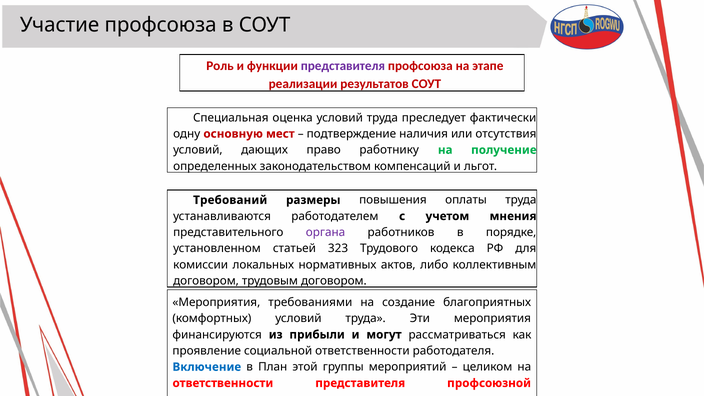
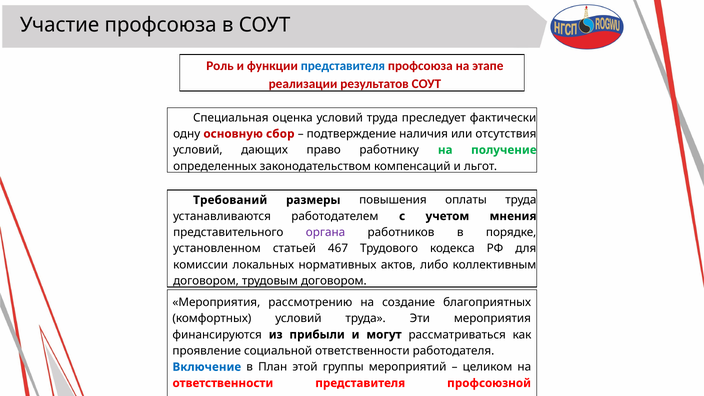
представителя at (343, 66) colour: purple -> blue
мест: мест -> сбор
323: 323 -> 467
требованиями: требованиями -> рассмотрению
